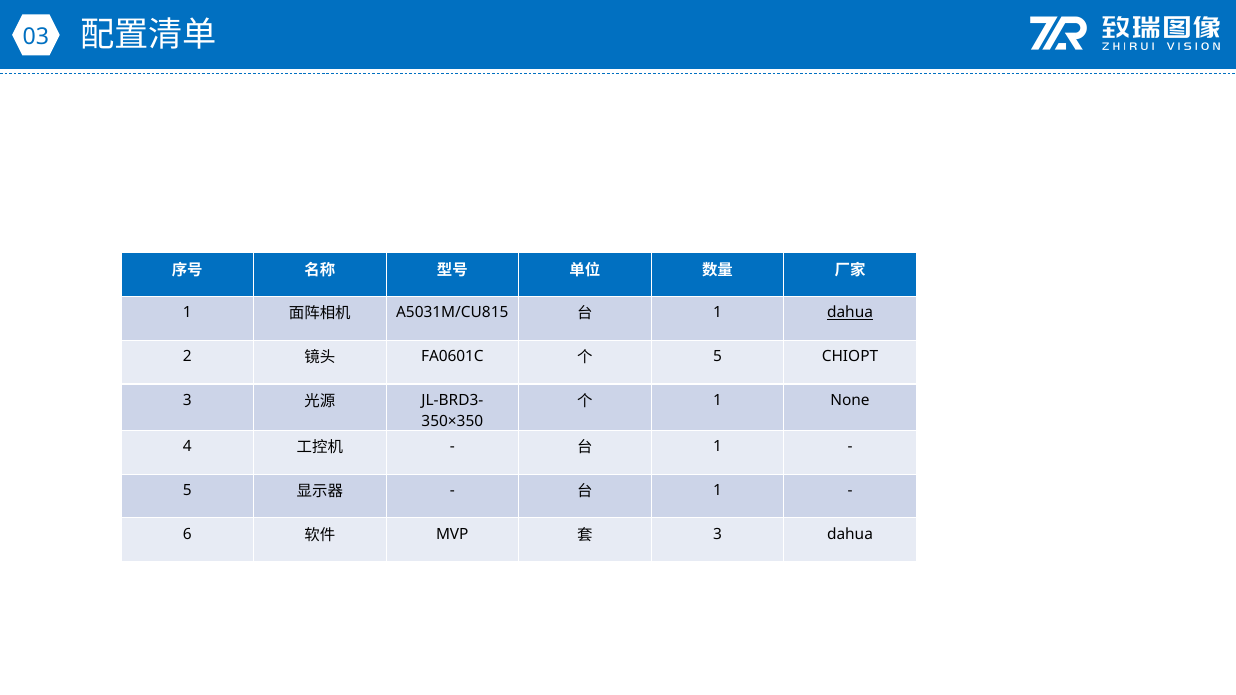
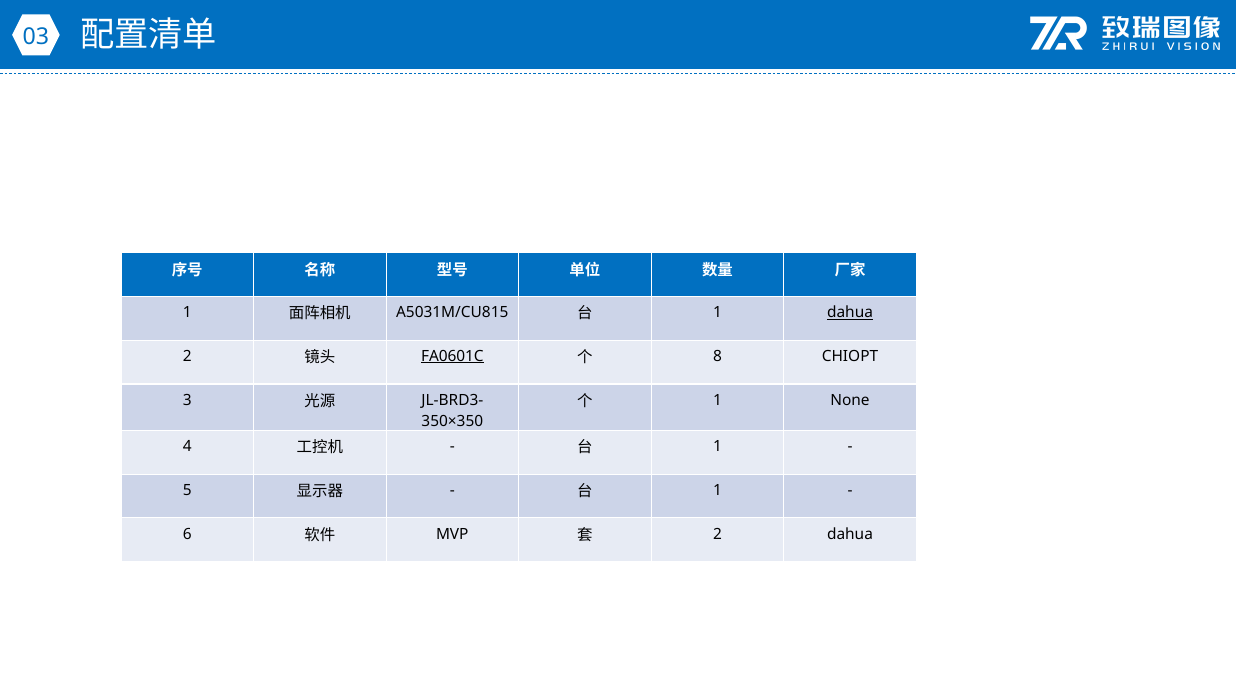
FA0601C underline: none -> present
5 at (718, 356): 5 -> 8
3 at (718, 534): 3 -> 2
